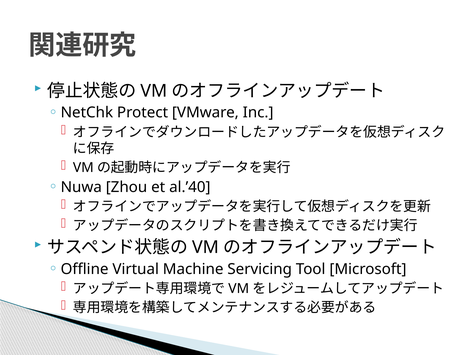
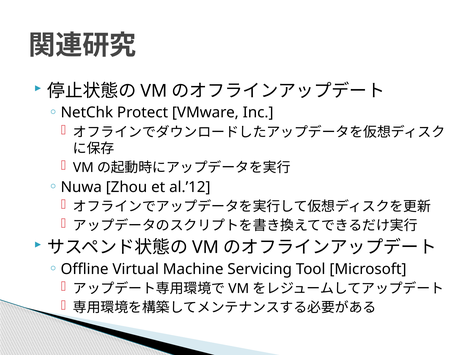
al.’40: al.’40 -> al.’12
